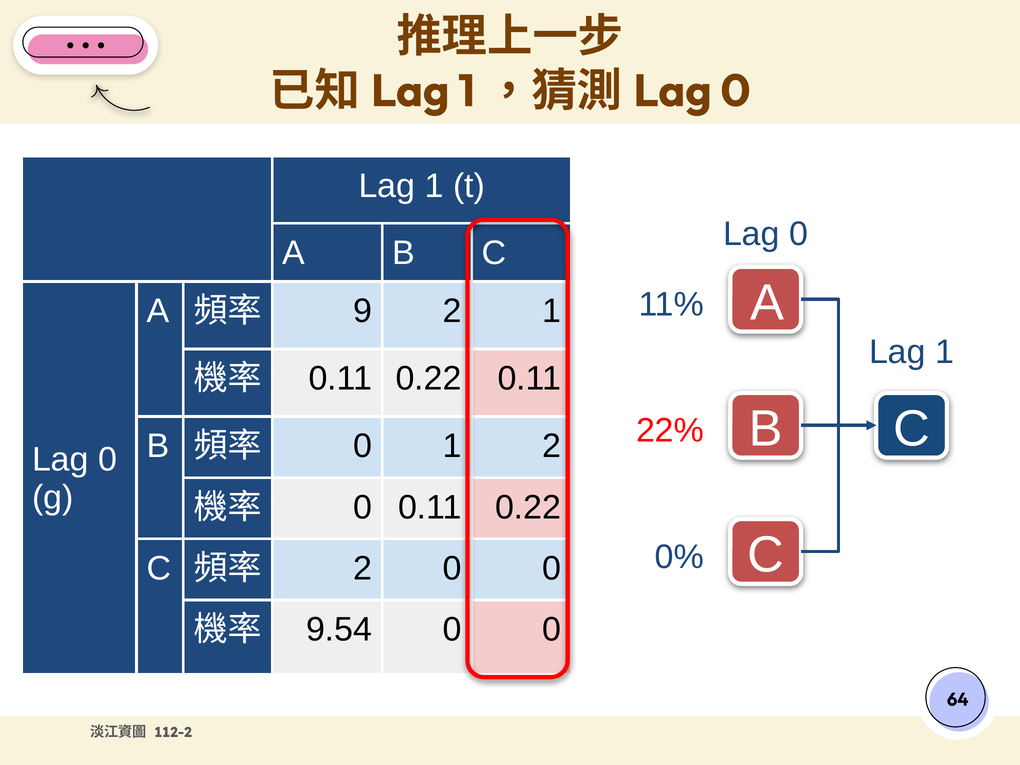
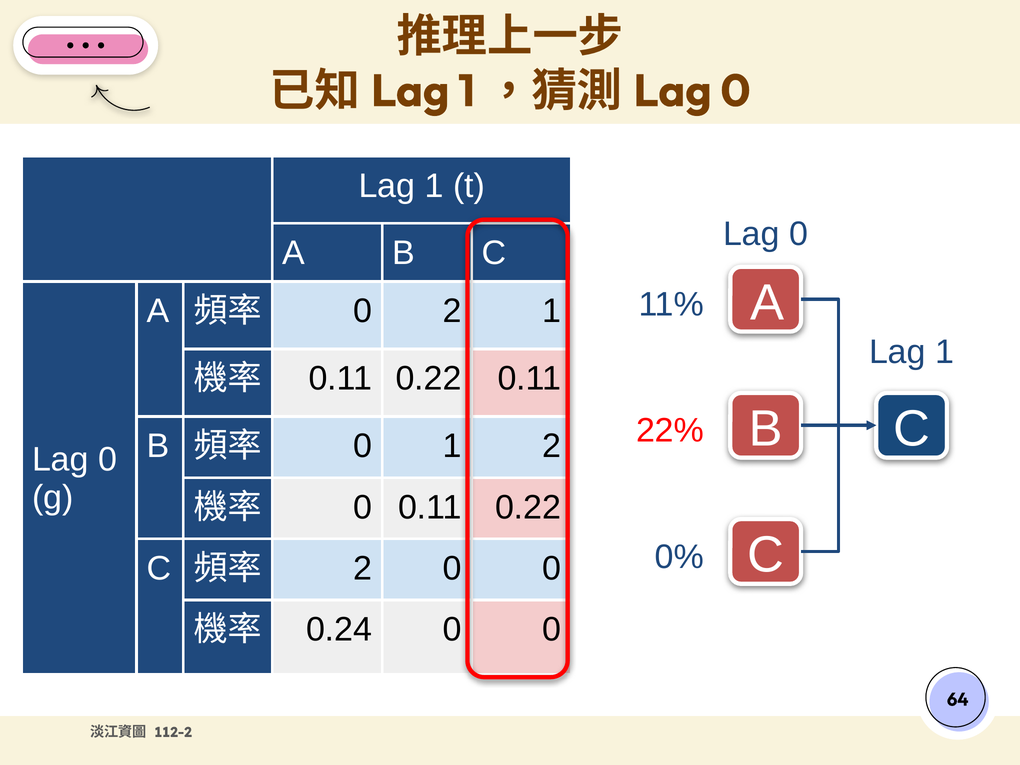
9 at (363, 311): 9 -> 0
9.54: 9.54 -> 0.24
